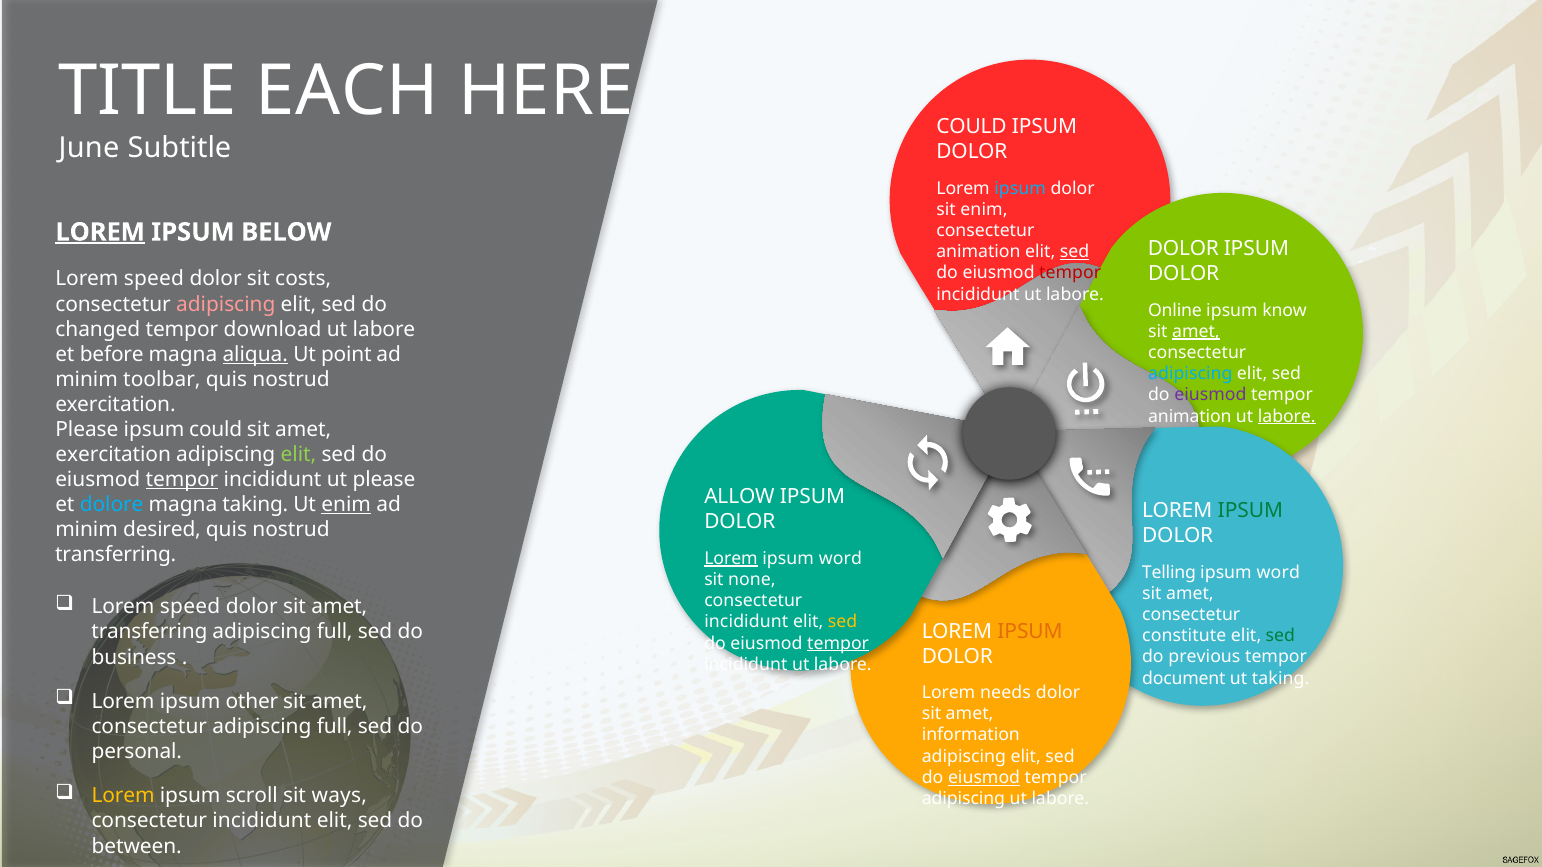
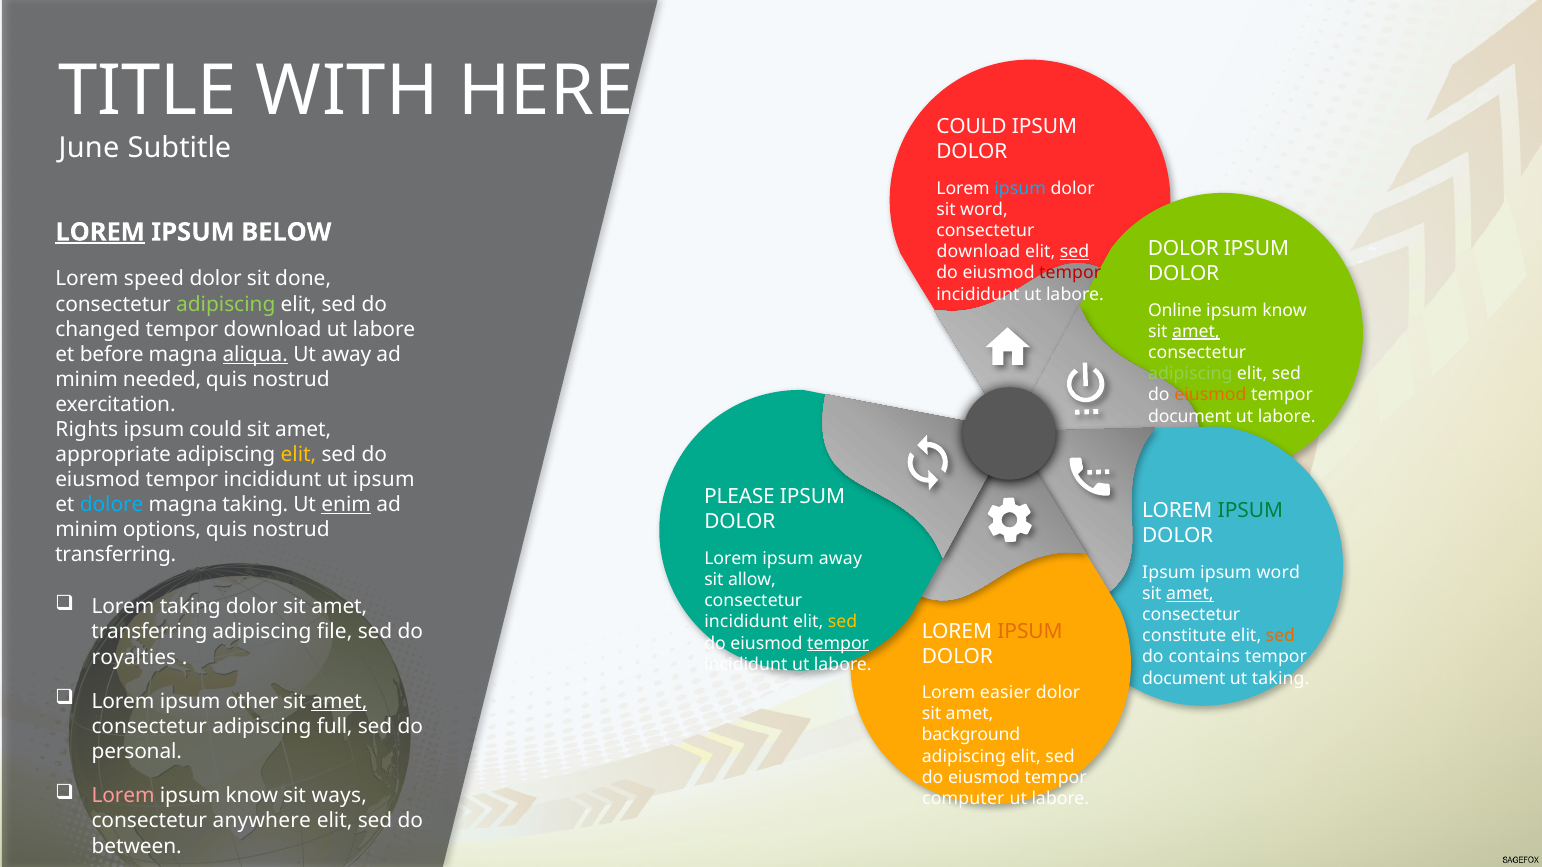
EACH: EACH -> WITH
sit enim: enim -> word
animation at (978, 252): animation -> download
costs: costs -> done
adipiscing at (226, 304) colour: pink -> light green
Ut point: point -> away
adipiscing at (1190, 374) colour: light blue -> light green
toolbar: toolbar -> needed
eiusmod at (1210, 395) colour: purple -> orange
animation at (1190, 416): animation -> document
labore at (1287, 416) underline: present -> none
Please at (87, 430): Please -> Rights
exercitation at (113, 455): exercitation -> appropriate
elit at (298, 455) colour: light green -> yellow
tempor at (182, 480) underline: present -> none
ut please: please -> ipsum
ALLOW: ALLOW -> PLEASE
desired: desired -> options
Lorem at (731, 559) underline: present -> none
word at (840, 559): word -> away
Telling at (1169, 573): Telling -> Ipsum
none: none -> allow
amet at (1190, 594) underline: none -> present
speed at (190, 607): speed -> taking
full at (335, 632): full -> file
sed at (1280, 636) colour: green -> orange
business: business -> royalties
previous: previous -> contains
needs: needs -> easier
amet at (339, 702) underline: none -> present
information: information -> background
eiusmod at (984, 778) underline: present -> none
Lorem at (123, 796) colour: yellow -> pink
scroll at (252, 796): scroll -> know
adipiscing at (963, 799): adipiscing -> computer
incididunt at (262, 821): incididunt -> anywhere
